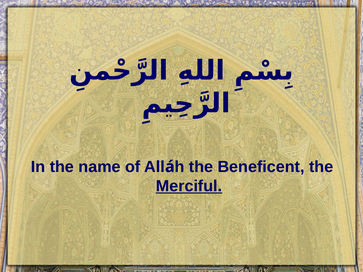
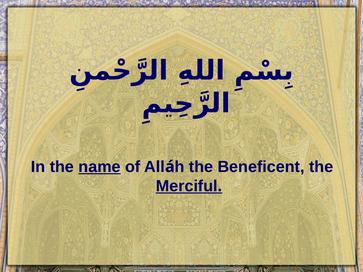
name underline: none -> present
